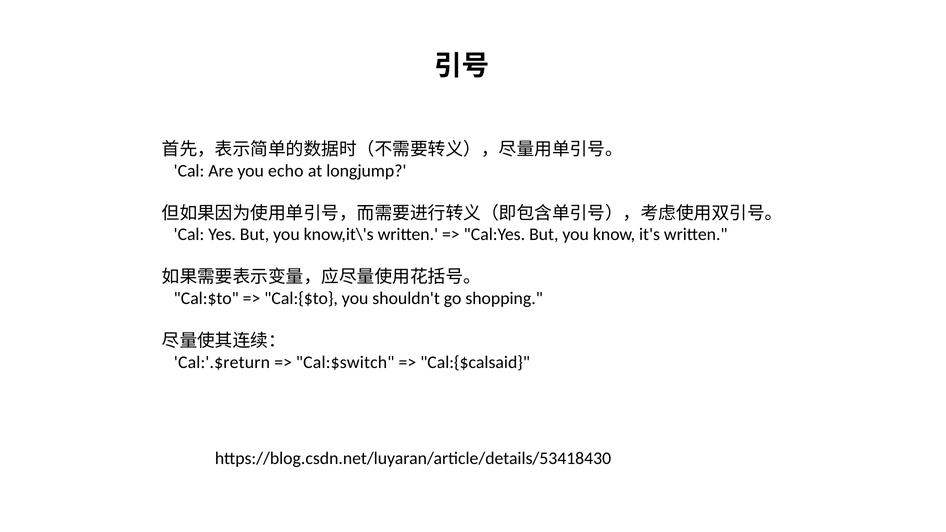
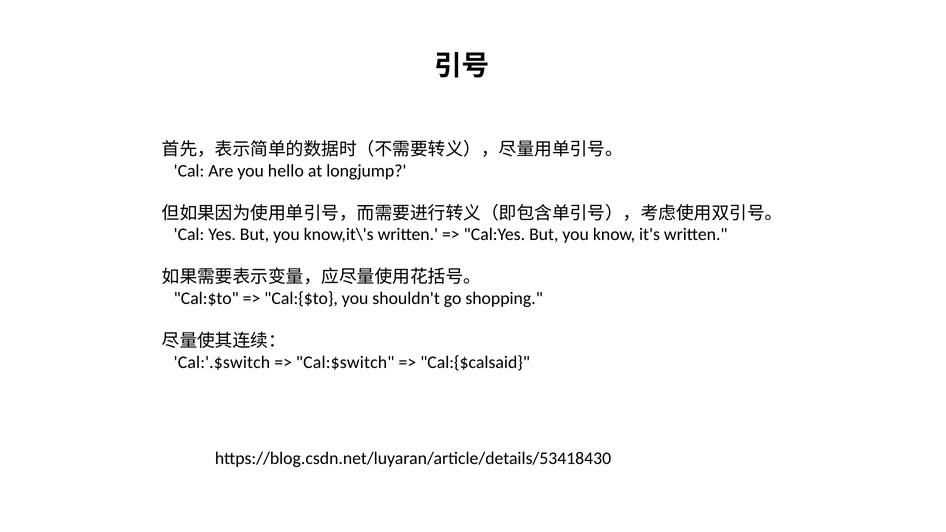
echo: echo -> hello
Cal:'.$return: Cal:'.$return -> Cal:'.$switch
